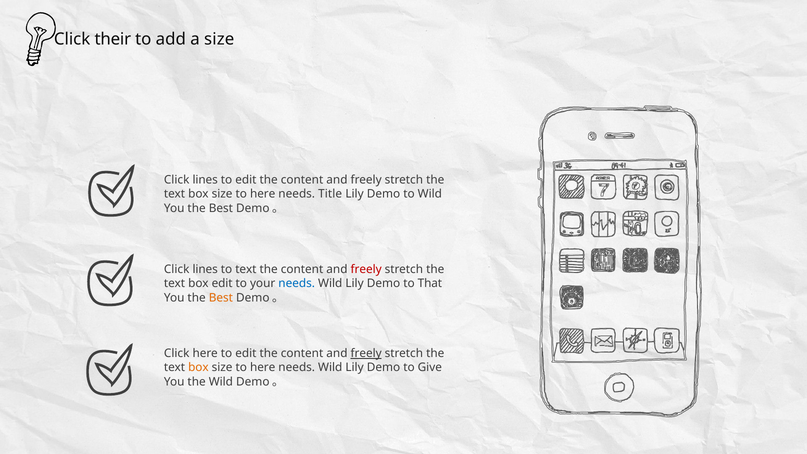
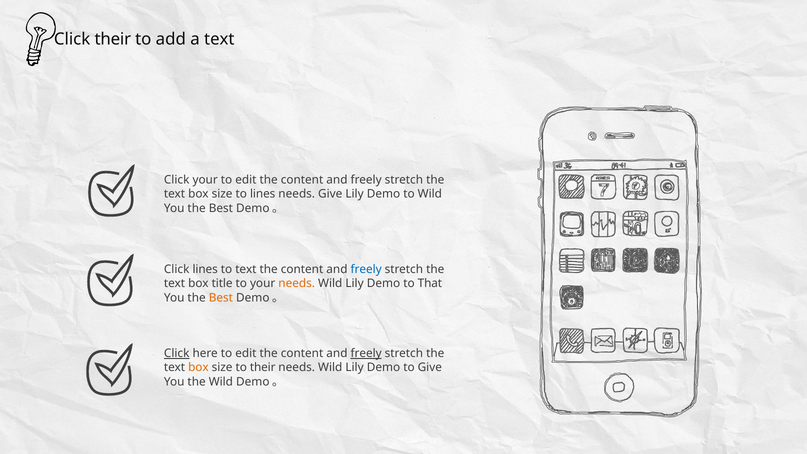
a size: size -> text
lines at (205, 180): lines -> your
here at (263, 194): here -> lines
needs Title: Title -> Give
freely at (366, 269) colour: red -> blue
box edit: edit -> title
needs at (297, 284) colour: blue -> orange
Click at (177, 353) underline: none -> present
here at (263, 368): here -> their
